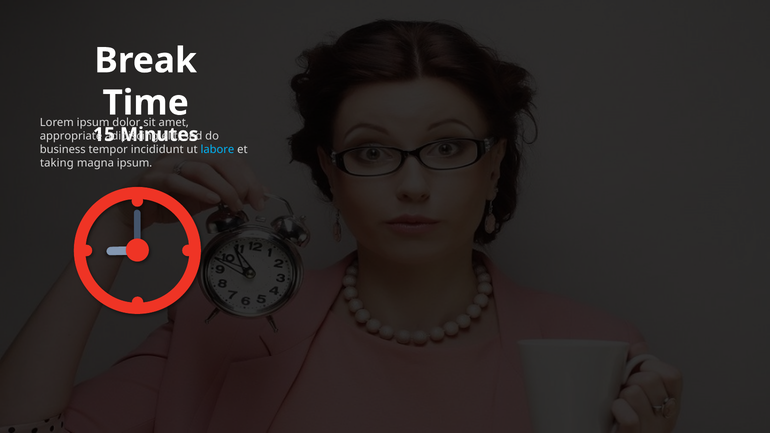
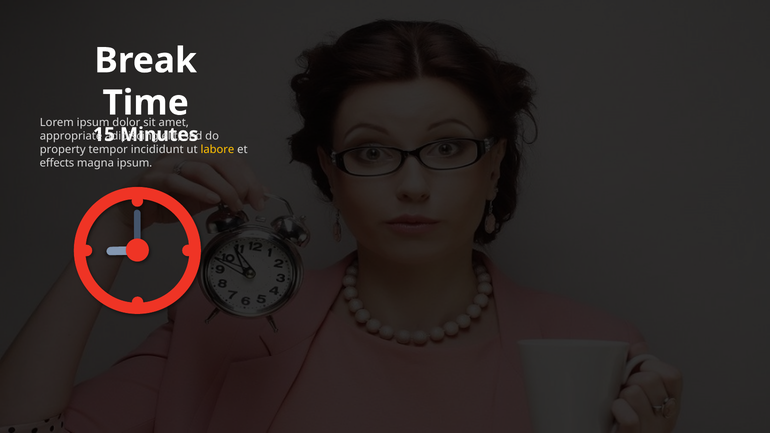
business: business -> property
labore colour: light blue -> yellow
taking: taking -> effects
